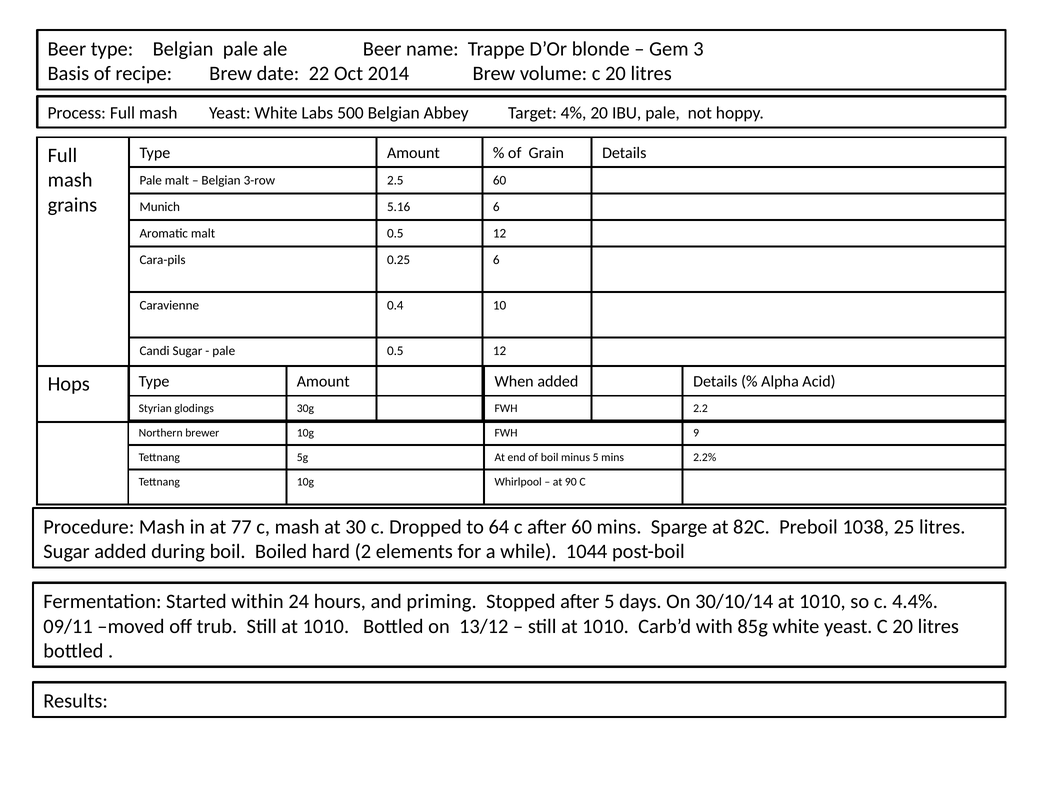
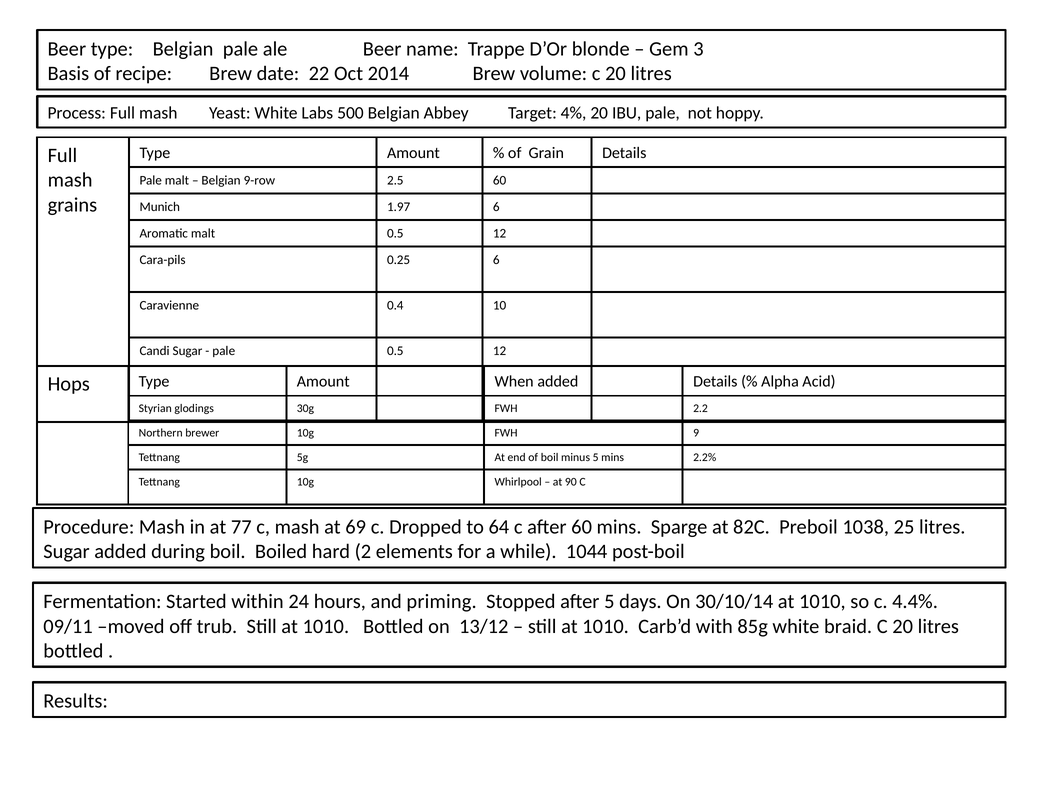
3-row: 3-row -> 9-row
5.16: 5.16 -> 1.97
30: 30 -> 69
white yeast: yeast -> braid
